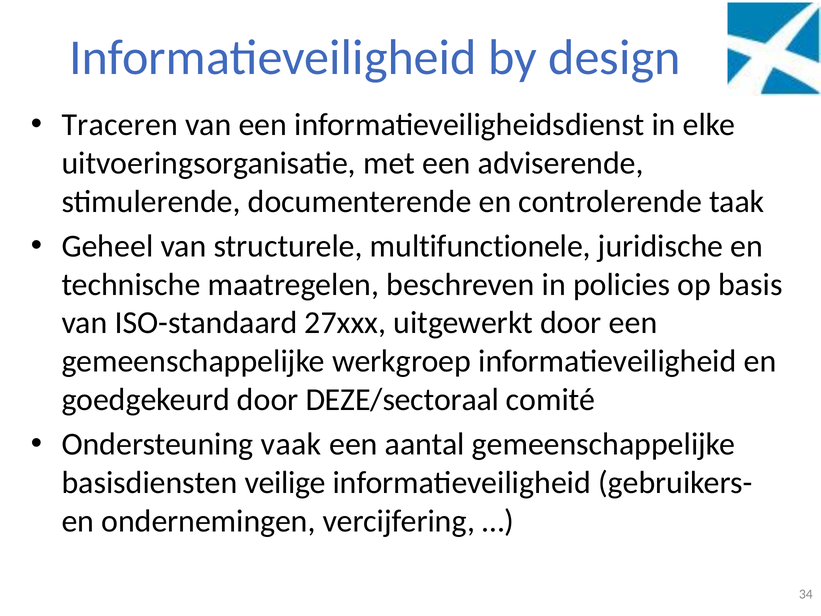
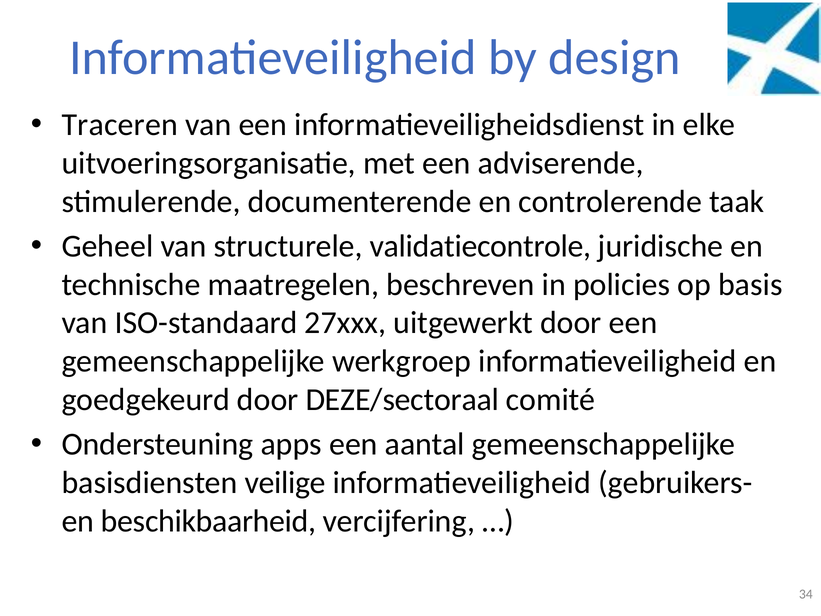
multifunctionele: multifunctionele -> validatiecontrole
vaak: vaak -> apps
ondernemingen: ondernemingen -> beschikbaarheid
